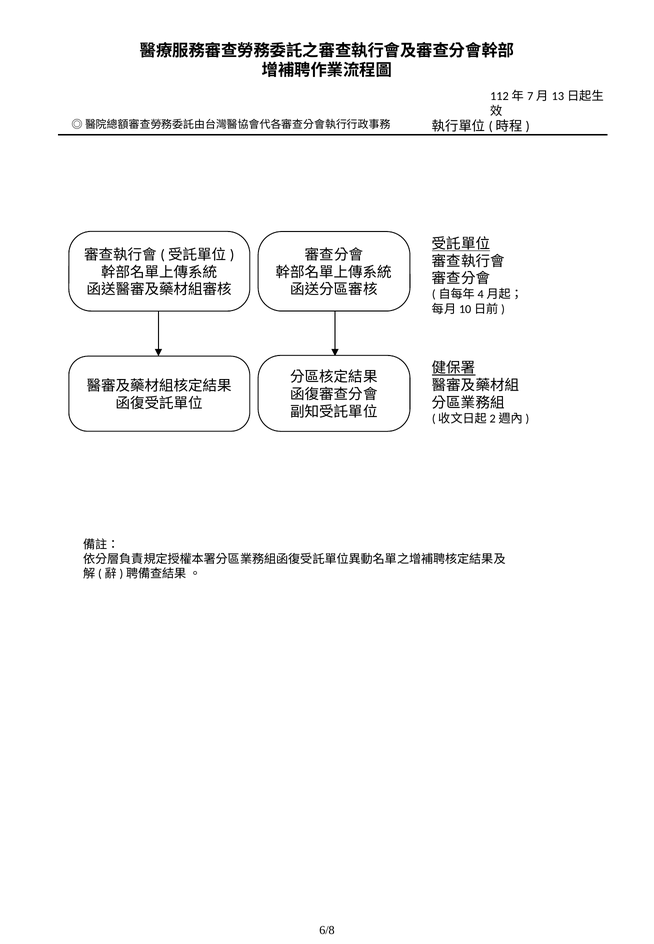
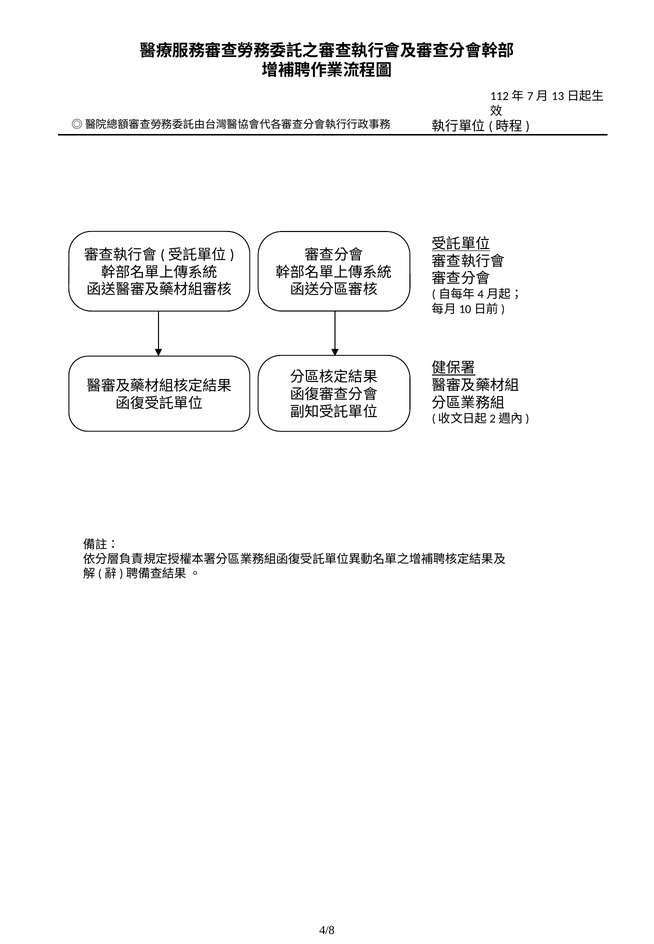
6/8: 6/8 -> 4/8
